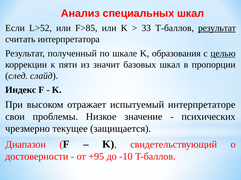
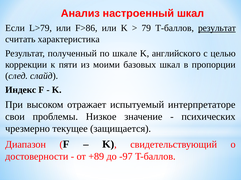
специальных: специальных -> настроенный
L>52: L>52 -> L>79
F>85: F>85 -> F>86
33: 33 -> 79
интерпретатора: интерпретатора -> характеристика
образования: образования -> английского
целью underline: present -> none
значит: значит -> моими
+95: +95 -> +89
-10: -10 -> -97
